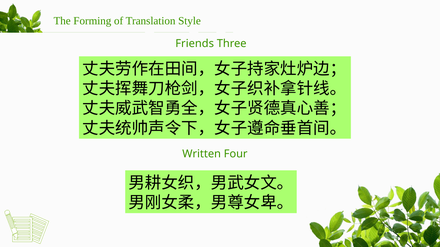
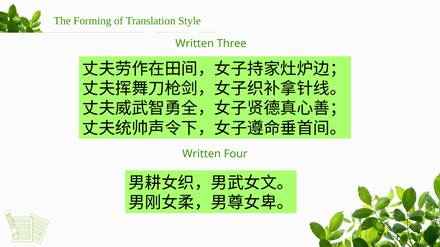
Friends at (195, 43): Friends -> Written
